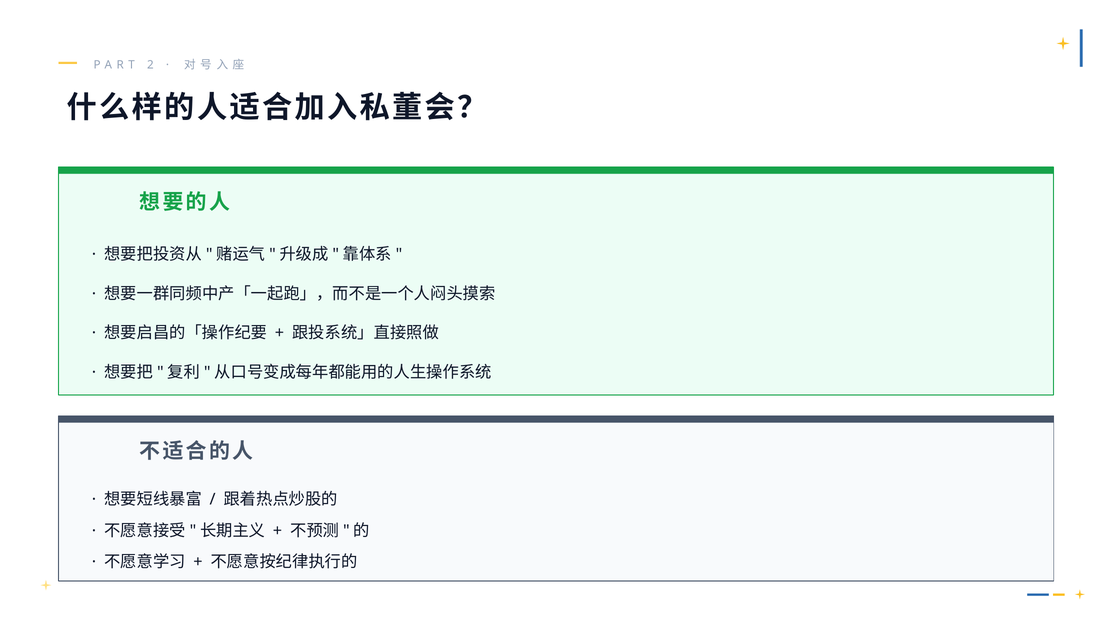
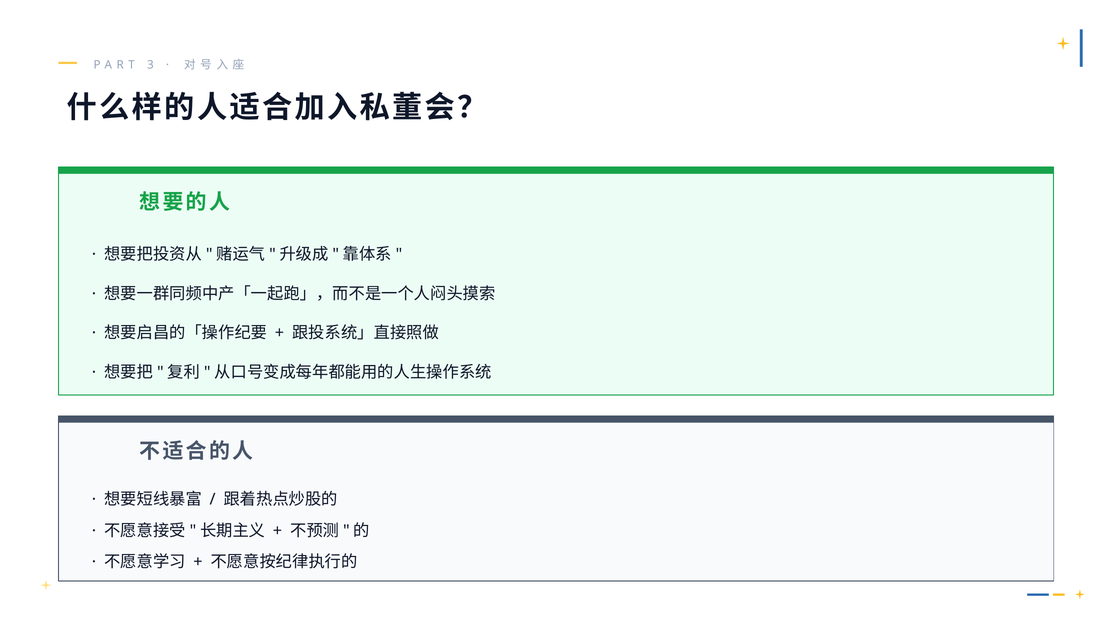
2: 2 -> 3
